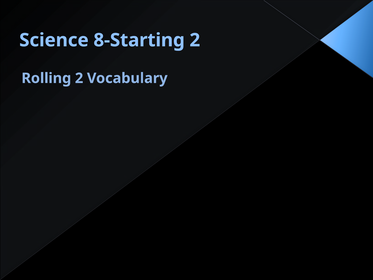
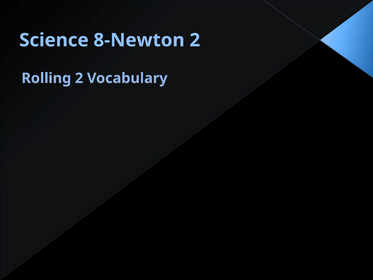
8-Starting: 8-Starting -> 8-Newton
